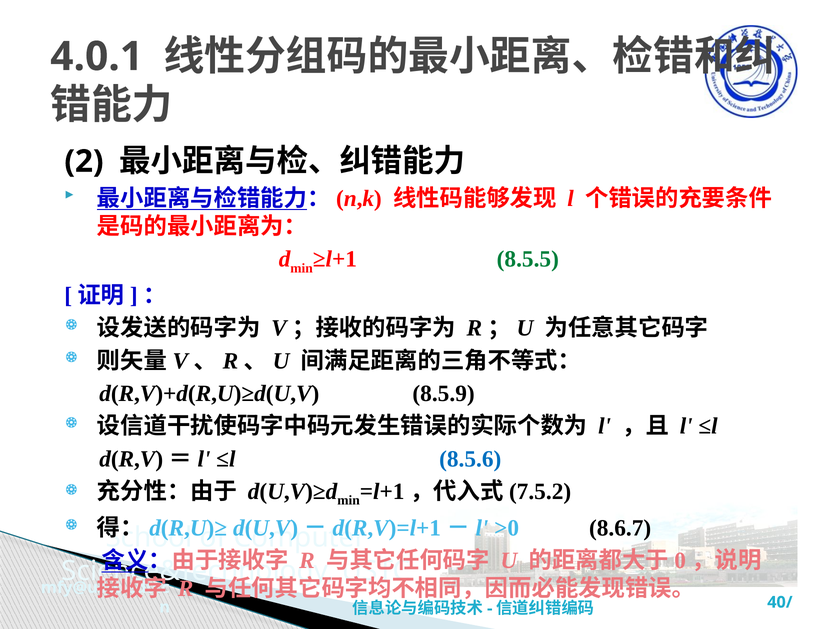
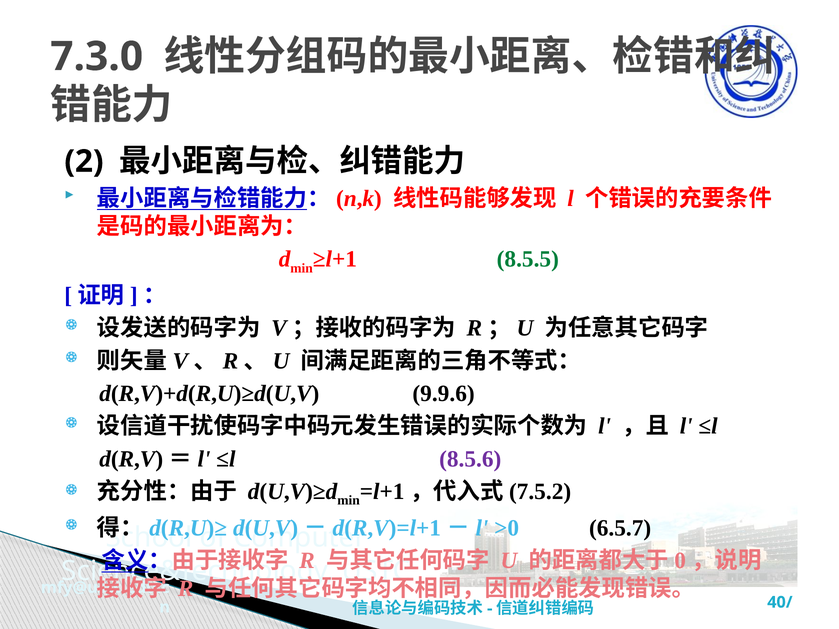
4.0.1: 4.0.1 -> 7.3.0
8.5.9: 8.5.9 -> 9.9.6
8.5.6 colour: blue -> purple
8.6.7: 8.6.7 -> 6.5.7
